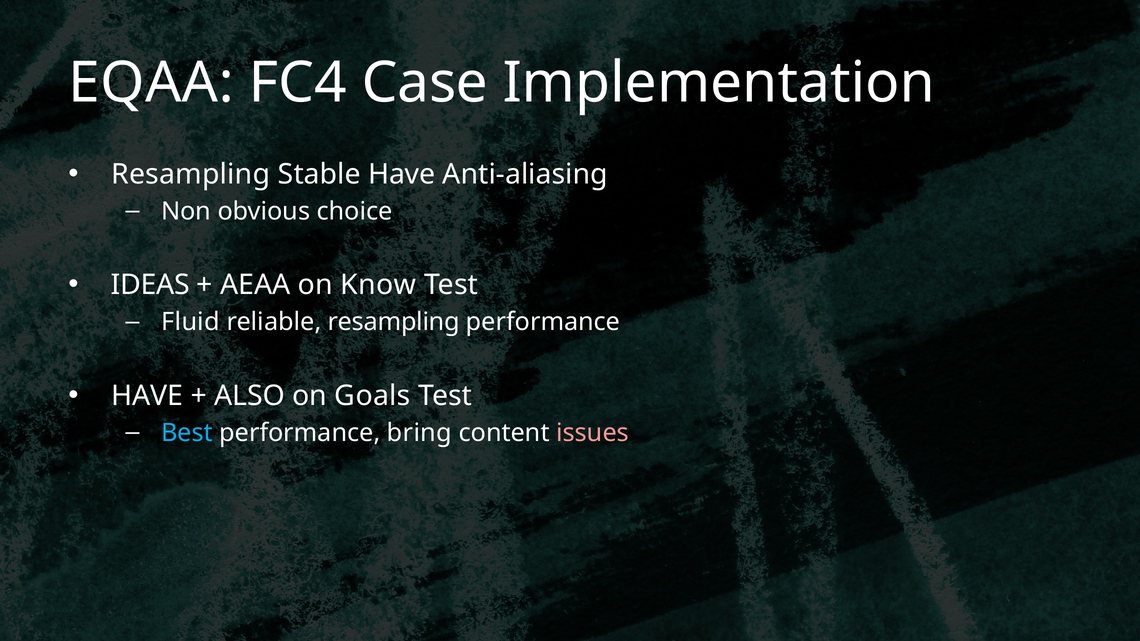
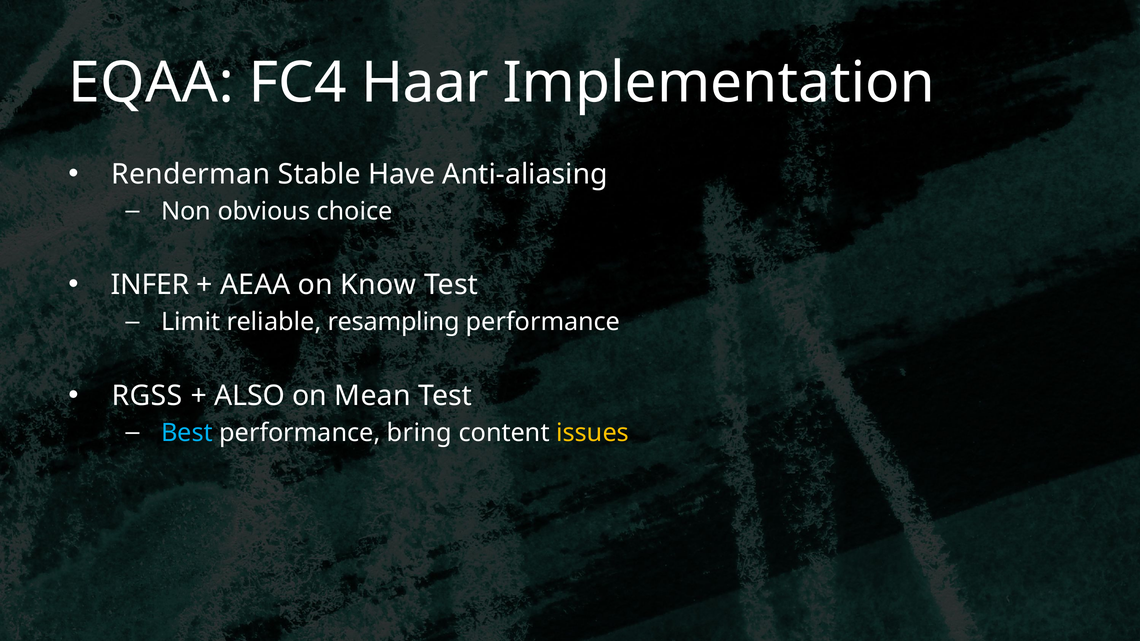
Case: Case -> Haar
Resampling at (191, 174): Resampling -> Renderman
IDEAS: IDEAS -> INFER
Fluid: Fluid -> Limit
HAVE at (147, 396): HAVE -> RGSS
Goals: Goals -> Mean
issues colour: pink -> yellow
